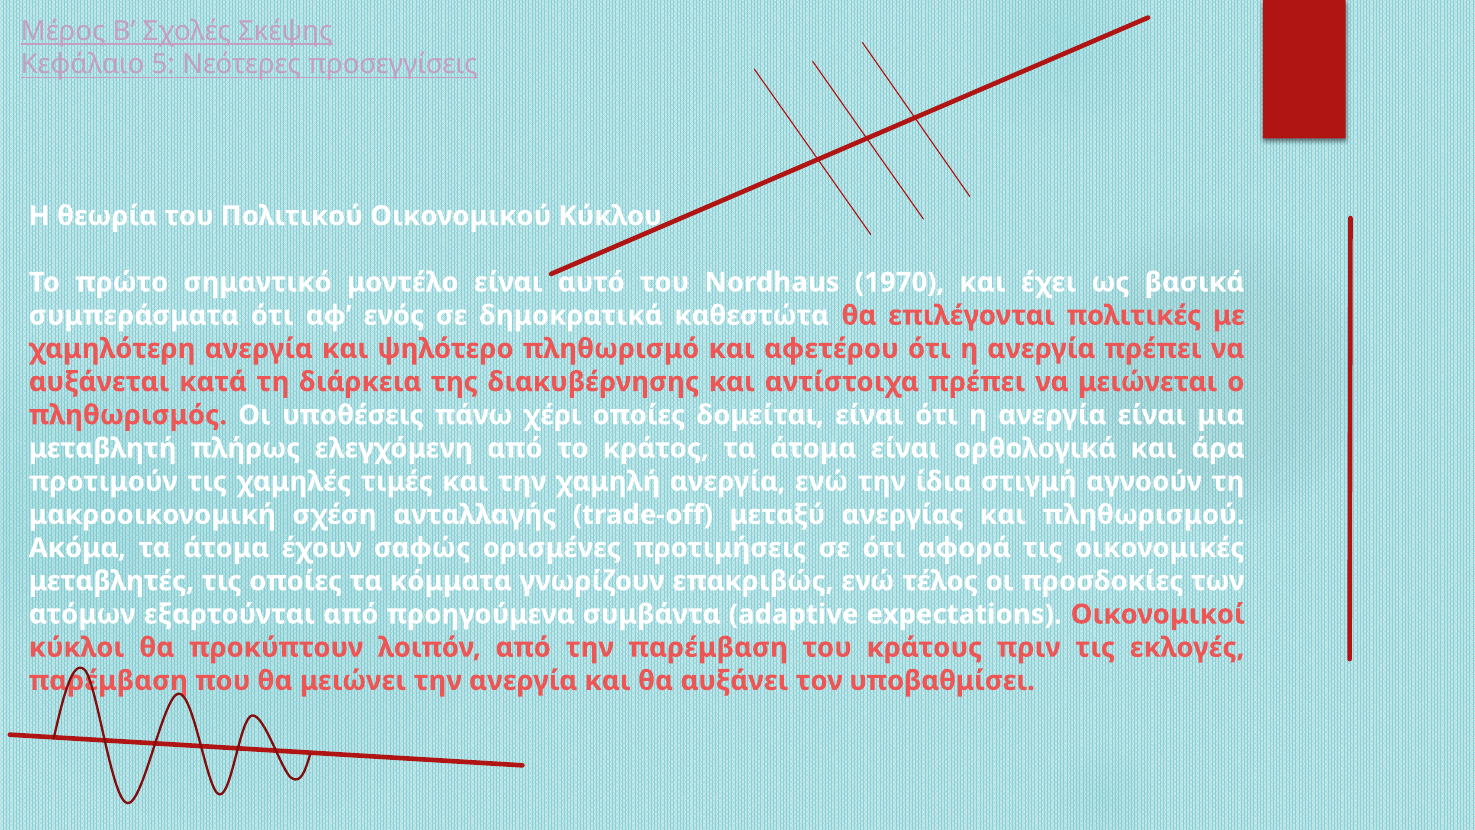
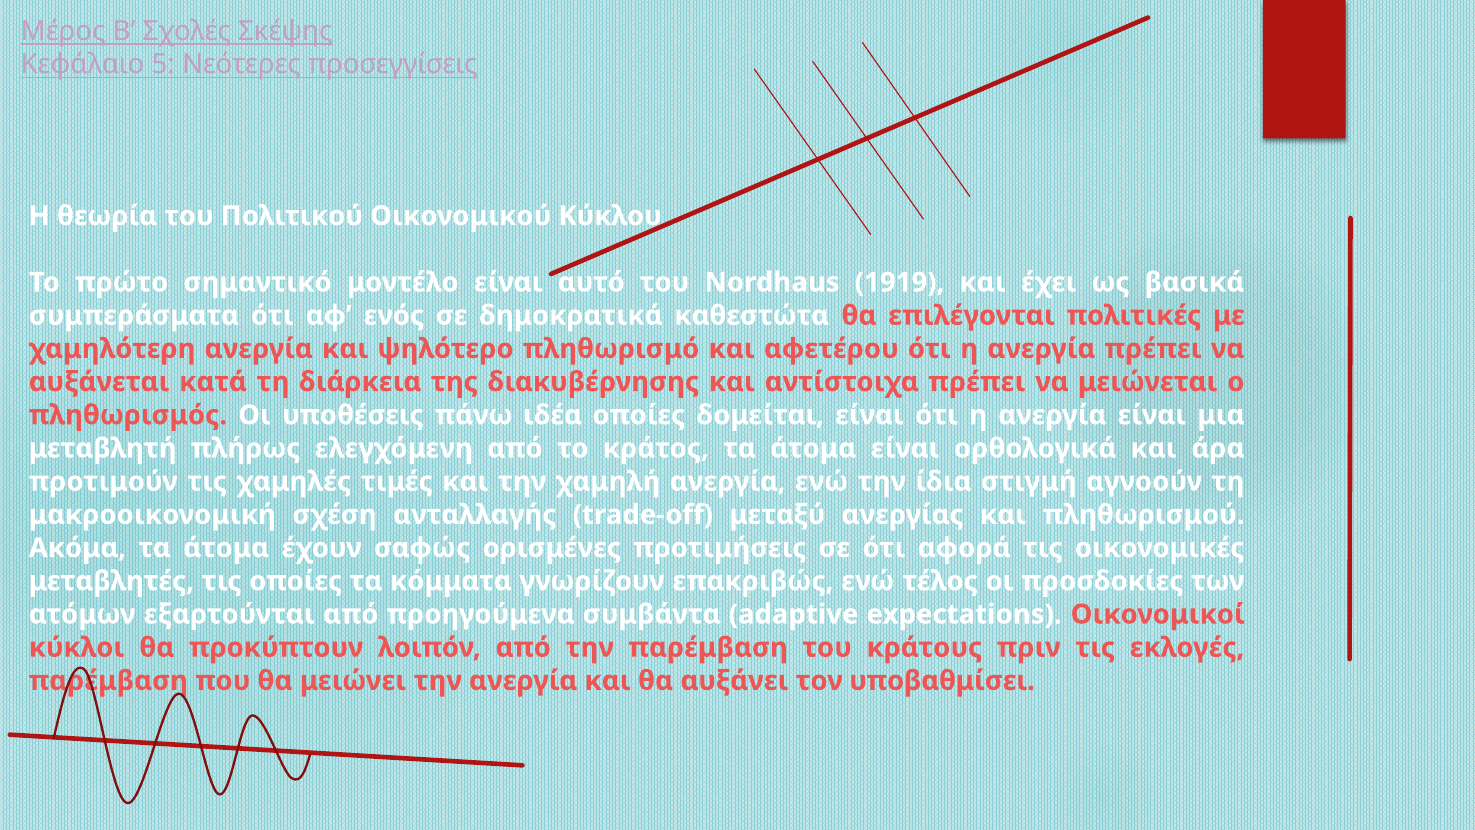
1970: 1970 -> 1919
χέρι: χέρι -> ιδέα
